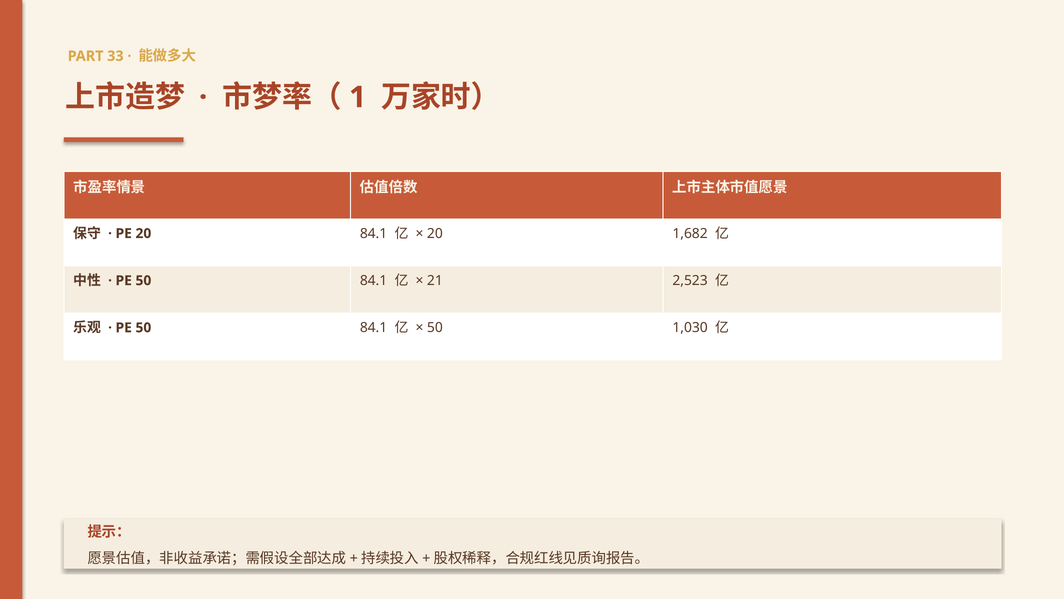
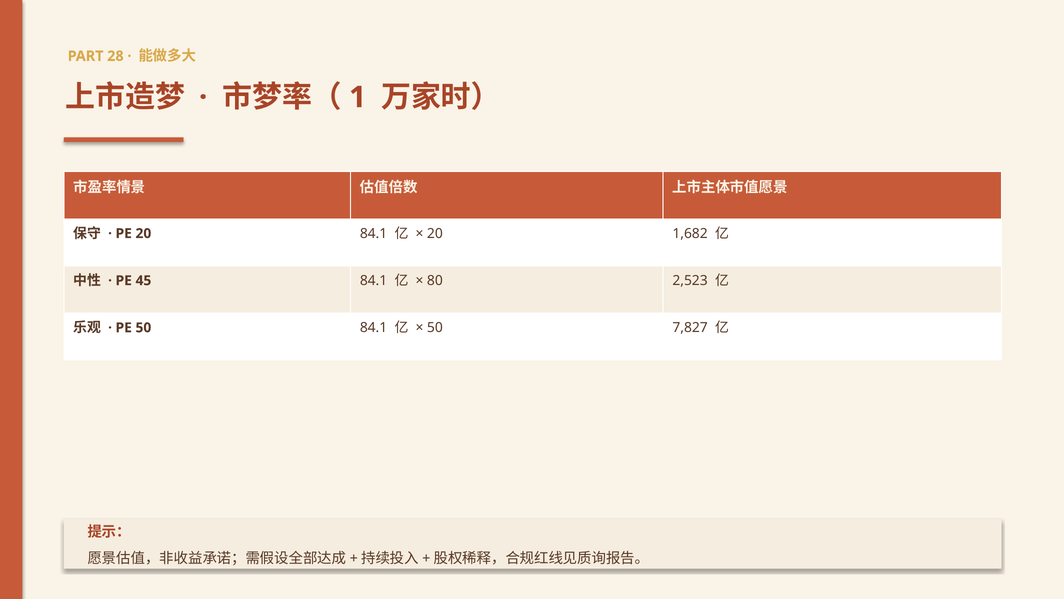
33: 33 -> 28
50 at (143, 280): 50 -> 45
21: 21 -> 80
1,030: 1,030 -> 7,827
